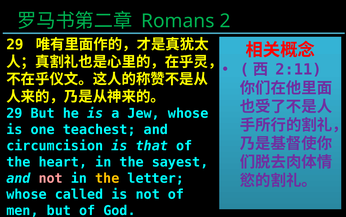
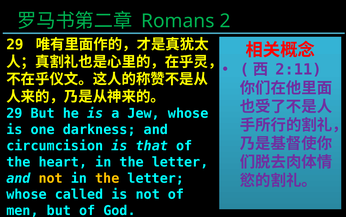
teachest: teachest -> darkness
heart in the sayest: sayest -> letter
not at (51, 178) colour: pink -> yellow
